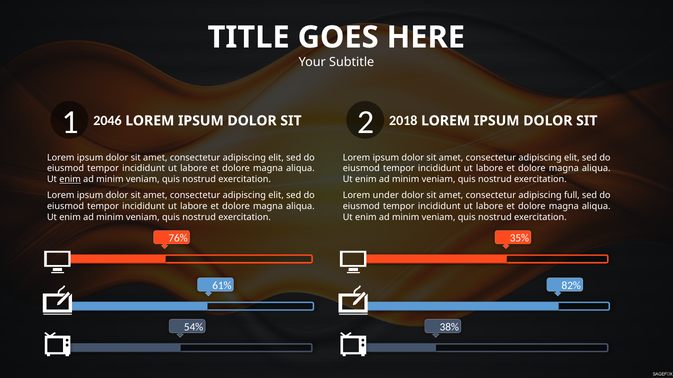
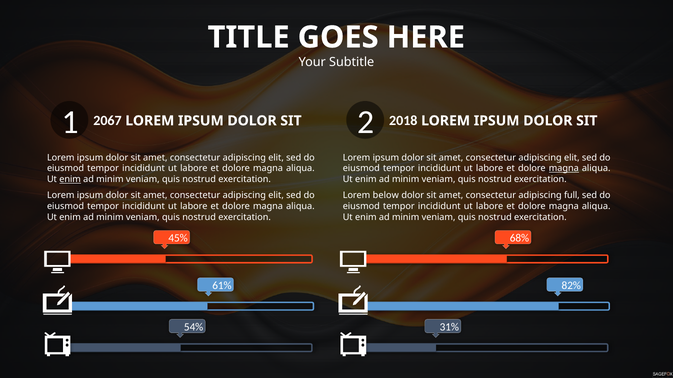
2046: 2046 -> 2067
magna at (564, 169) underline: none -> present
under: under -> below
76%: 76% -> 45%
35%: 35% -> 68%
38%: 38% -> 31%
